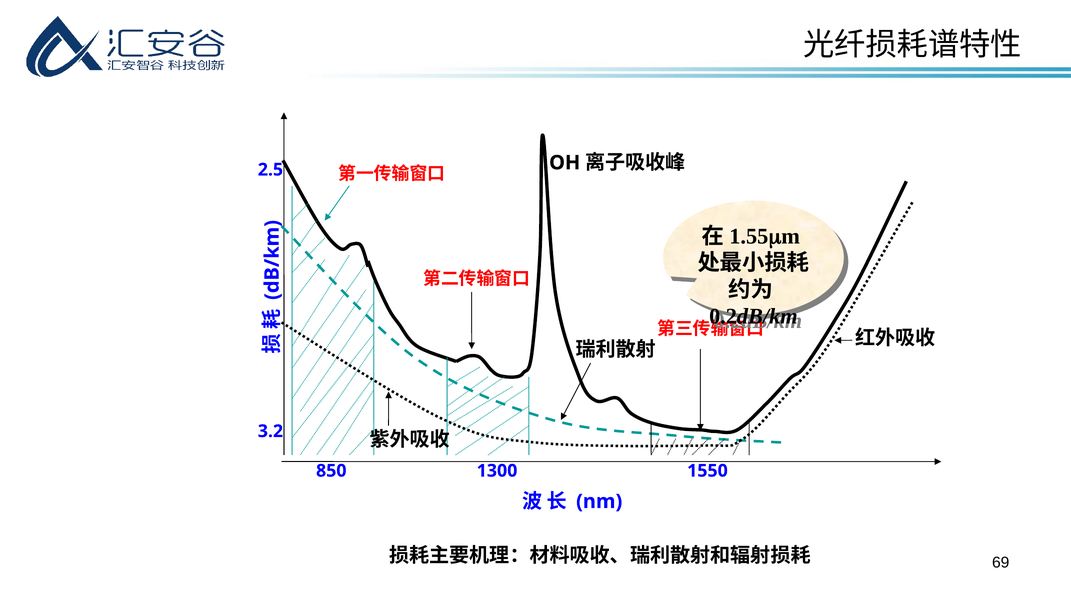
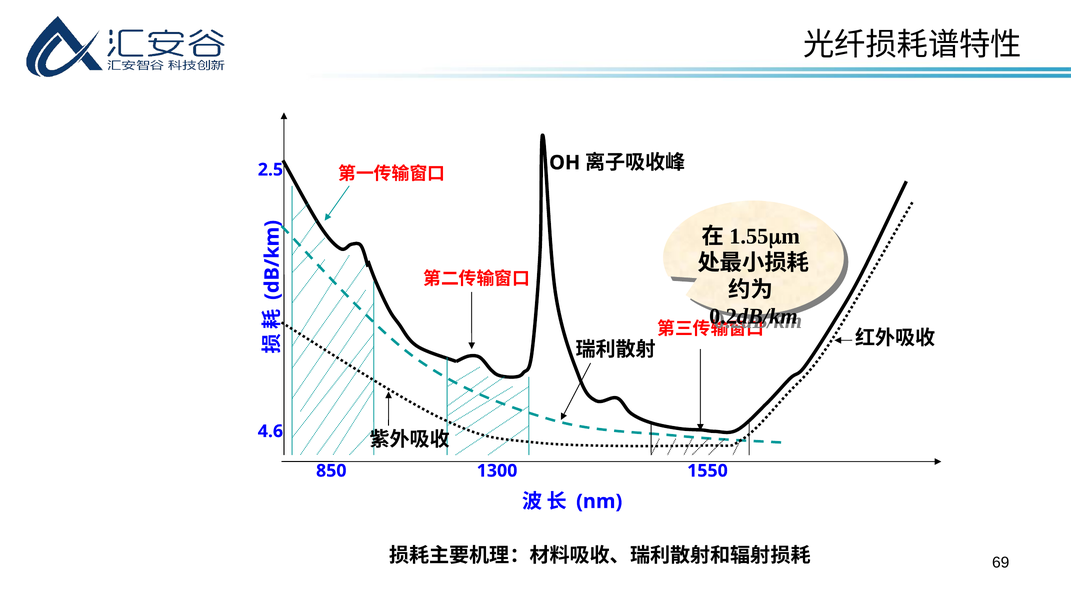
3.2: 3.2 -> 4.6
